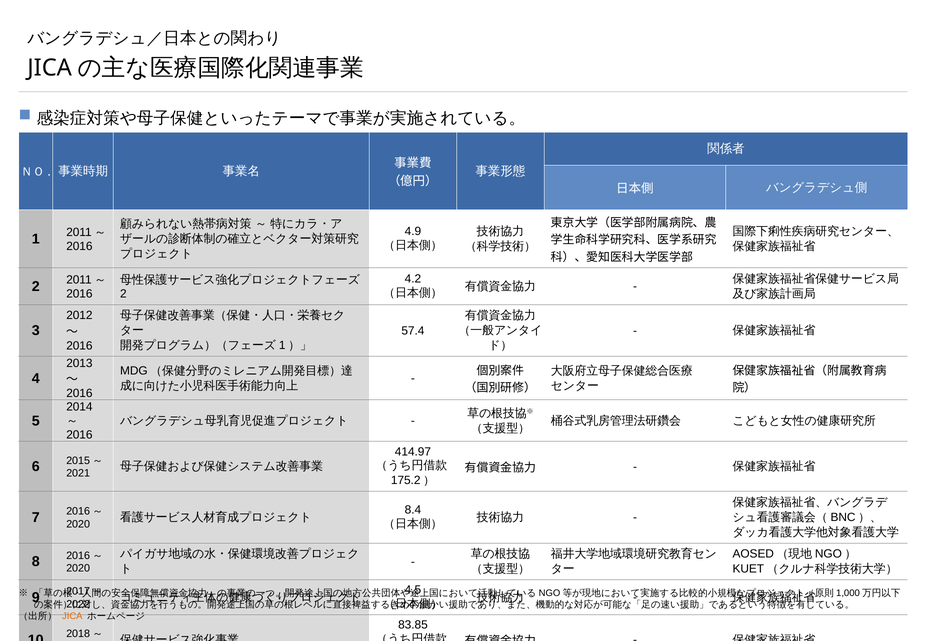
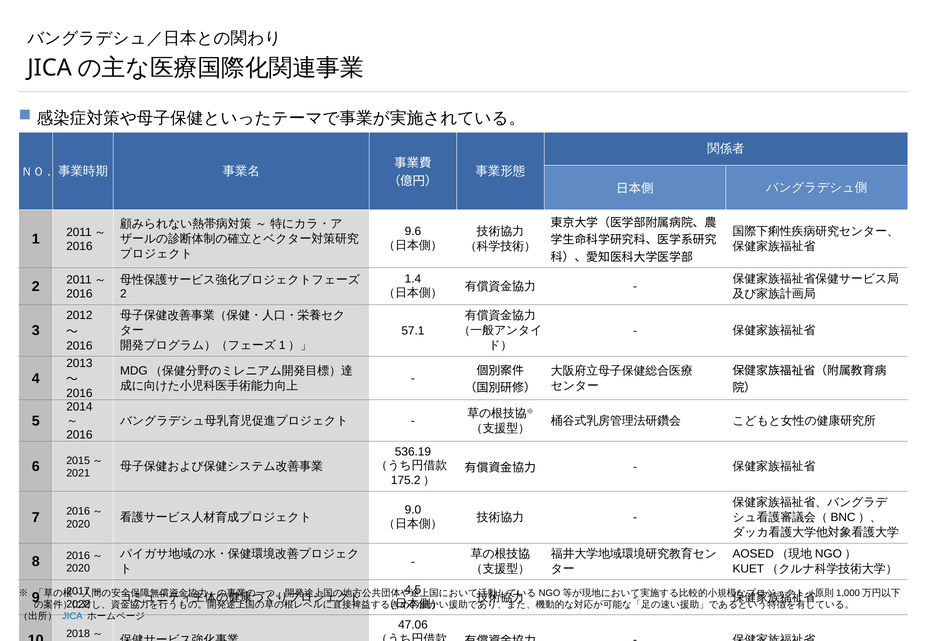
4.9: 4.9 -> 9.6
4.2: 4.2 -> 1.4
57.4: 57.4 -> 57.1
414.97: 414.97 -> 536.19
8.4: 8.4 -> 9.0
JICA colour: orange -> blue
83.85: 83.85 -> 47.06
